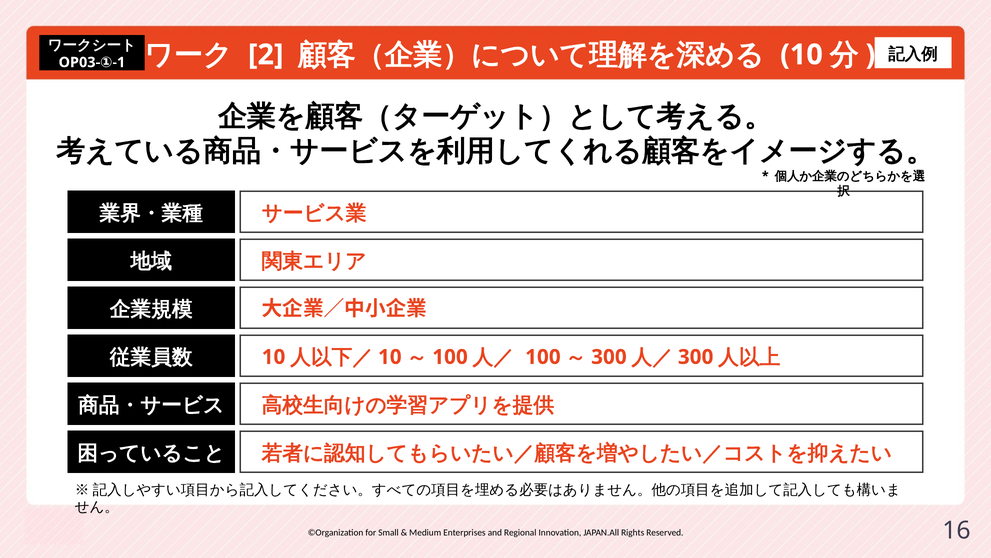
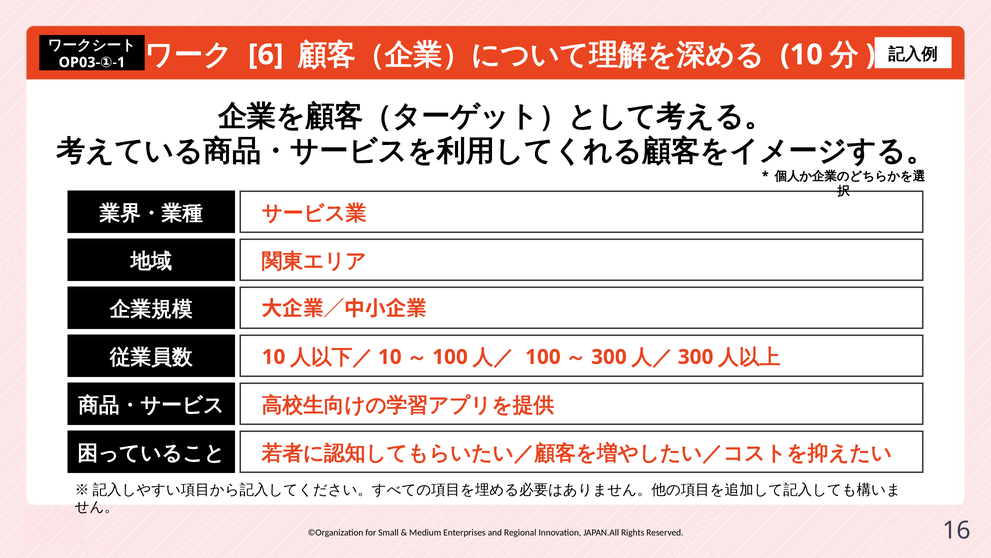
2: 2 -> 6
